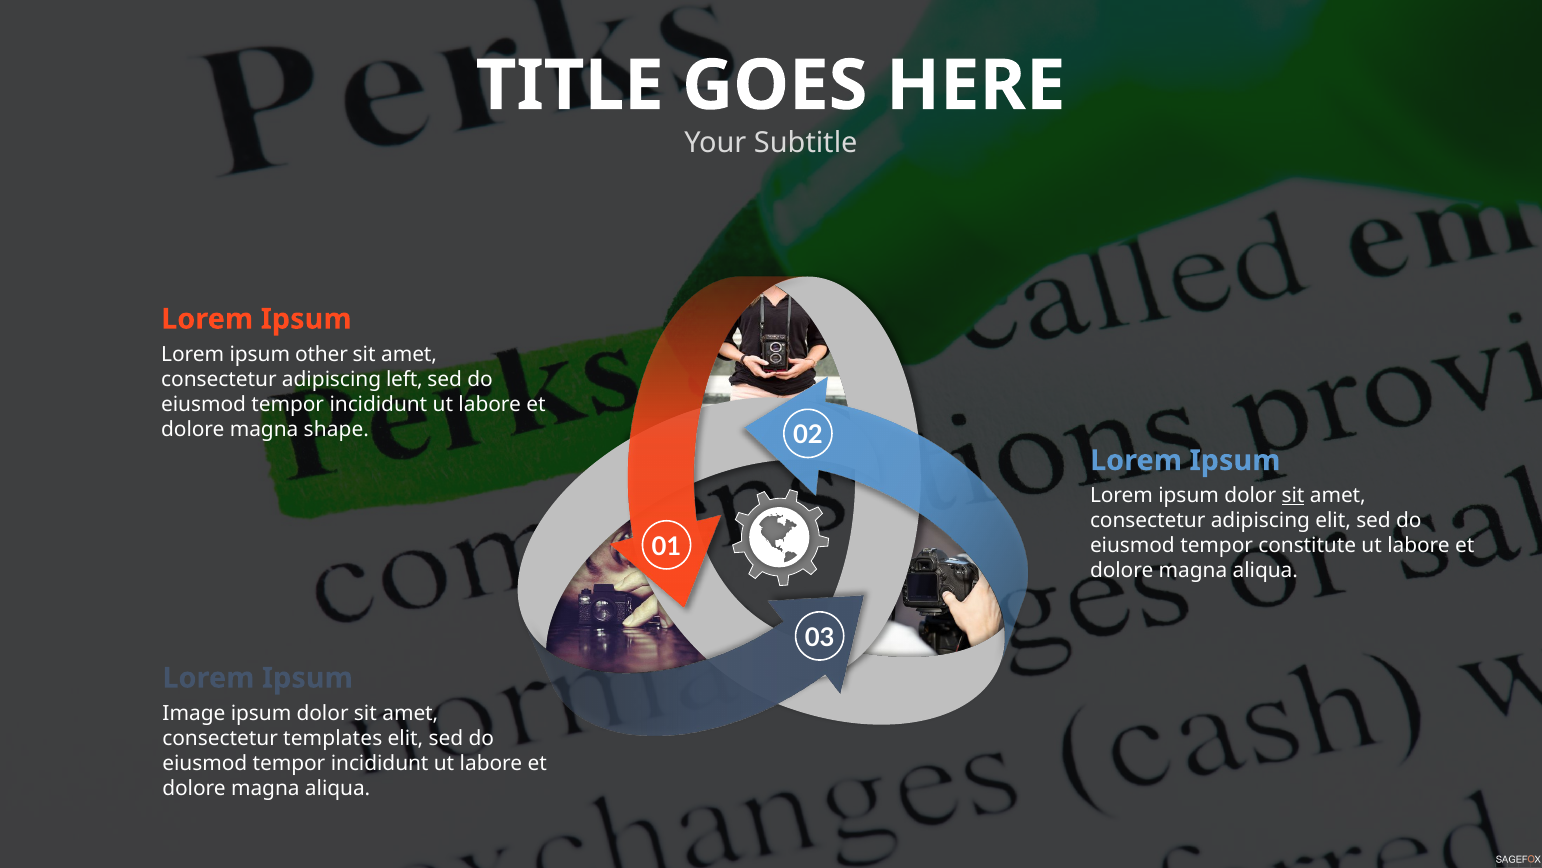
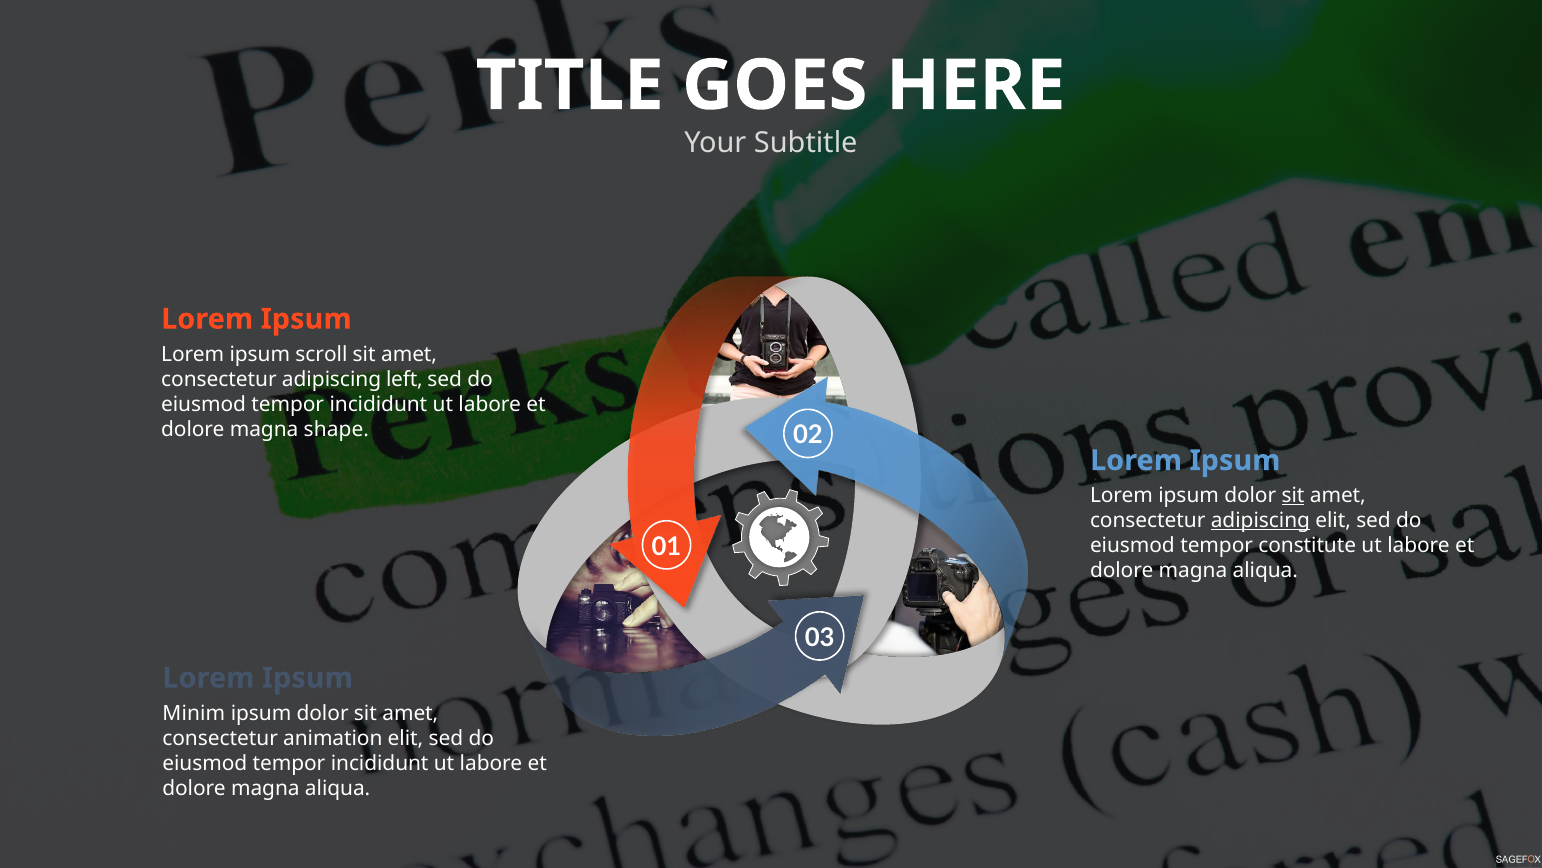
other: other -> scroll
adipiscing at (1260, 520) underline: none -> present
Image: Image -> Minim
templates: templates -> animation
